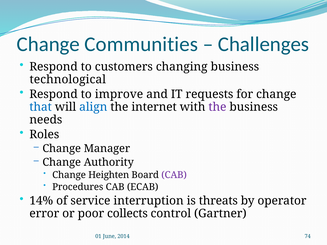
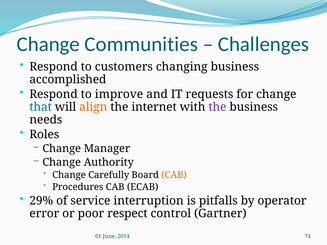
technological: technological -> accomplished
align colour: blue -> orange
Heighten: Heighten -> Carefully
CAB at (174, 175) colour: purple -> orange
14%: 14% -> 29%
threats: threats -> pitfalls
collects: collects -> respect
